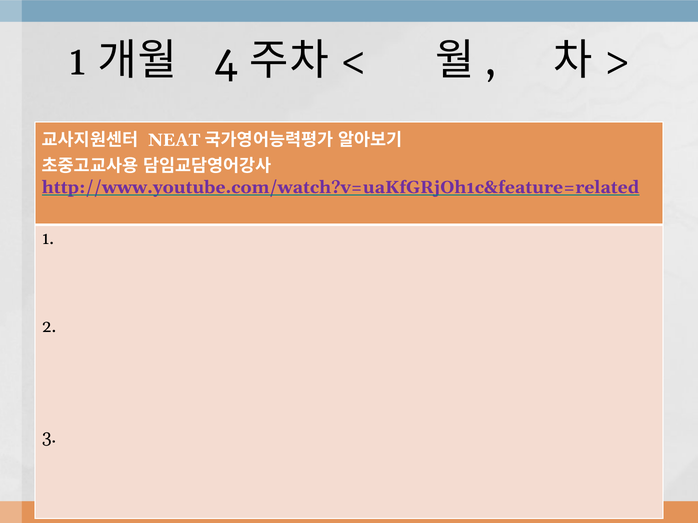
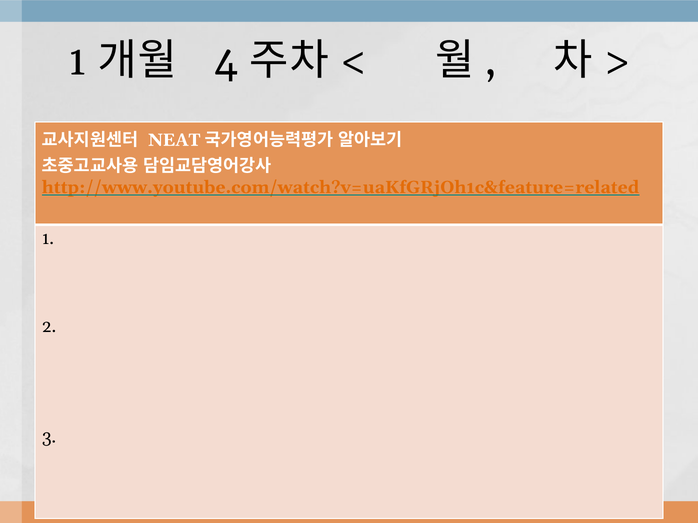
http://www.youtube.com/watch?v=uaKfGRjOh1c&feature=related colour: purple -> orange
